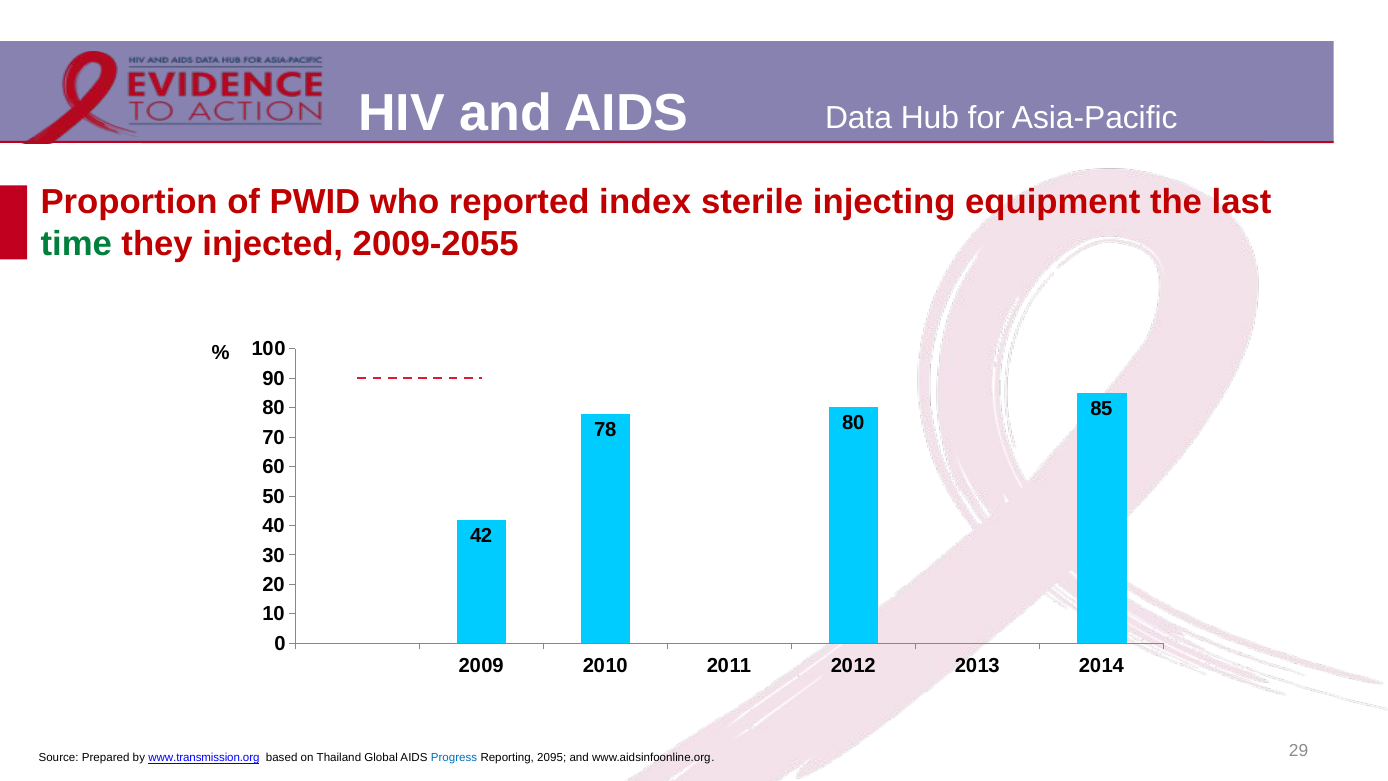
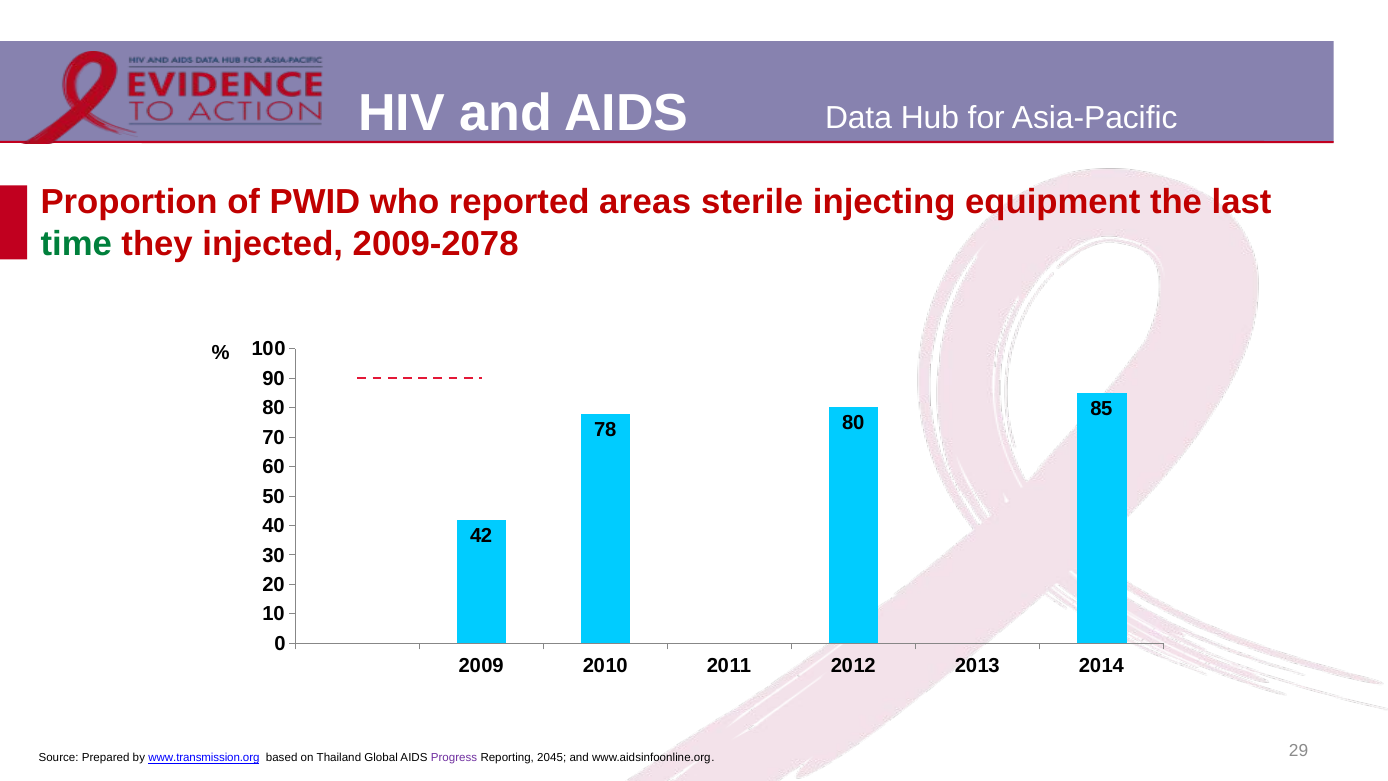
index: index -> areas
2009-2055: 2009-2055 -> 2009-2078
Progress colour: blue -> purple
2095: 2095 -> 2045
